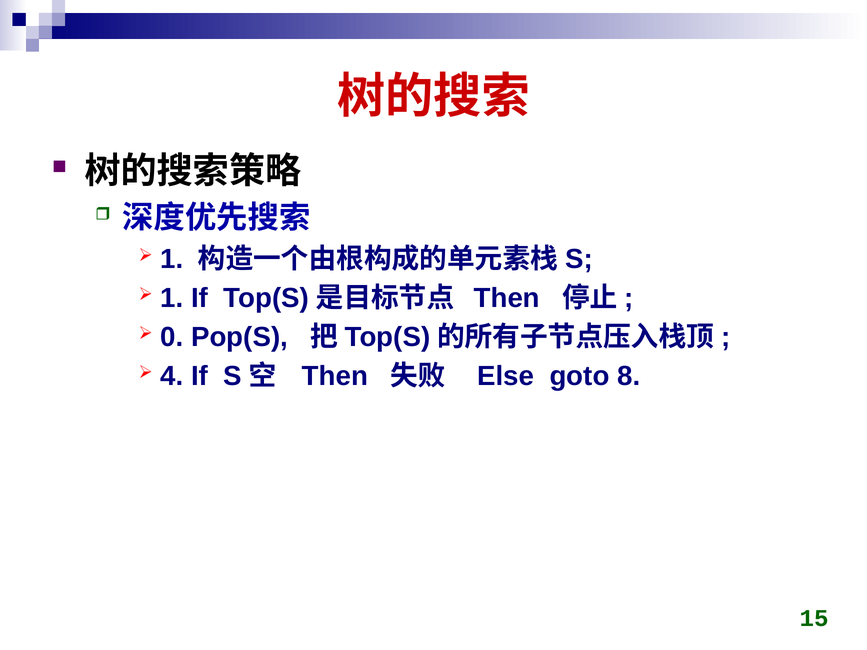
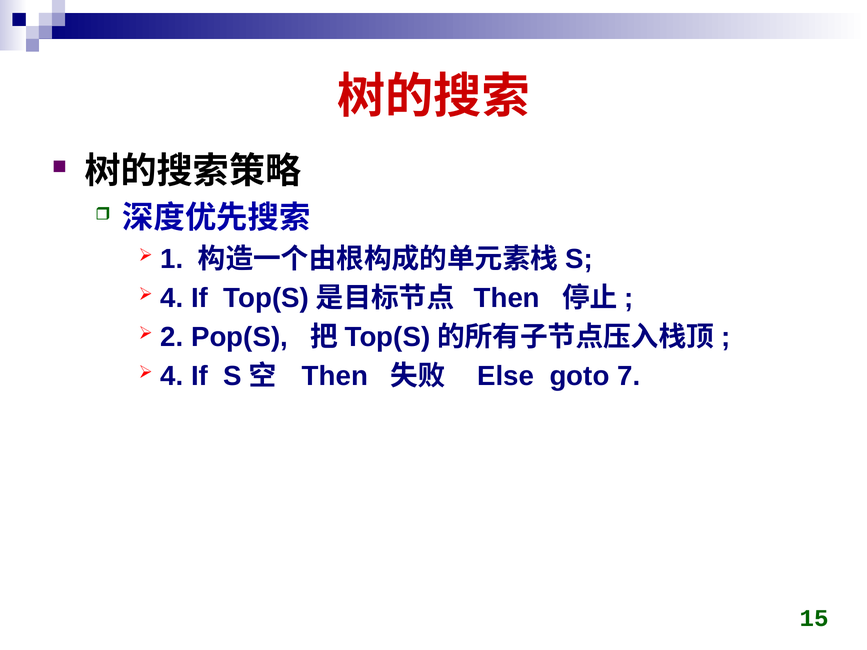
1 at (172, 298): 1 -> 4
0: 0 -> 2
8: 8 -> 7
